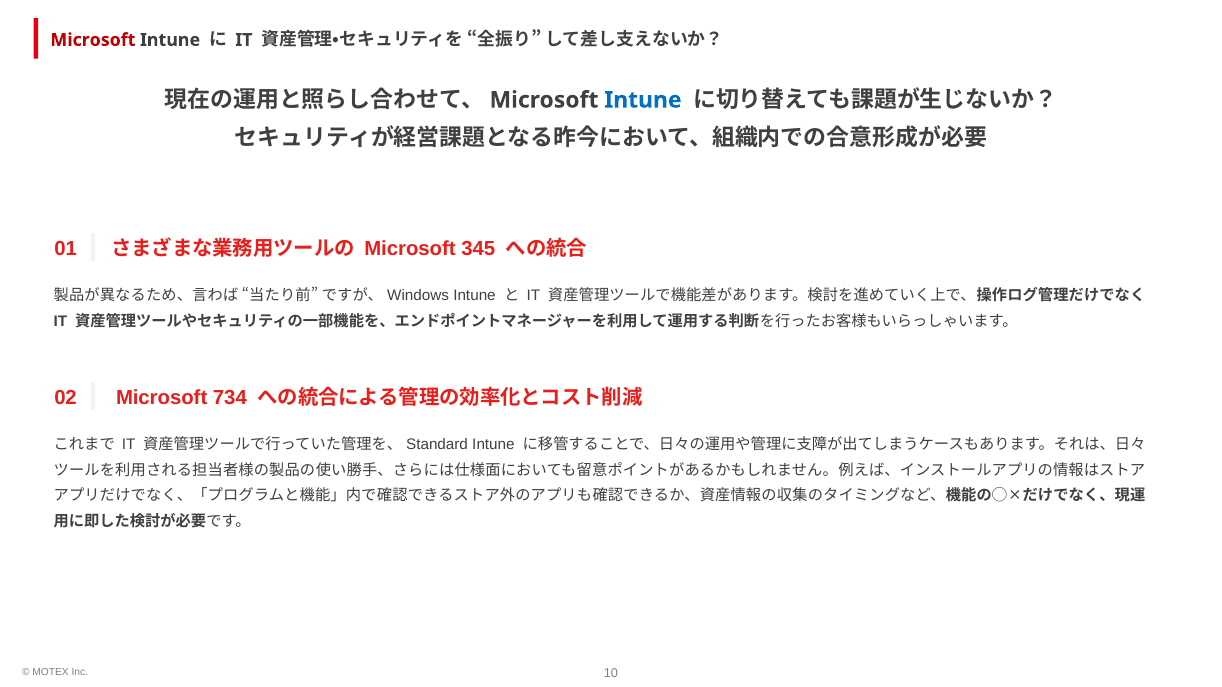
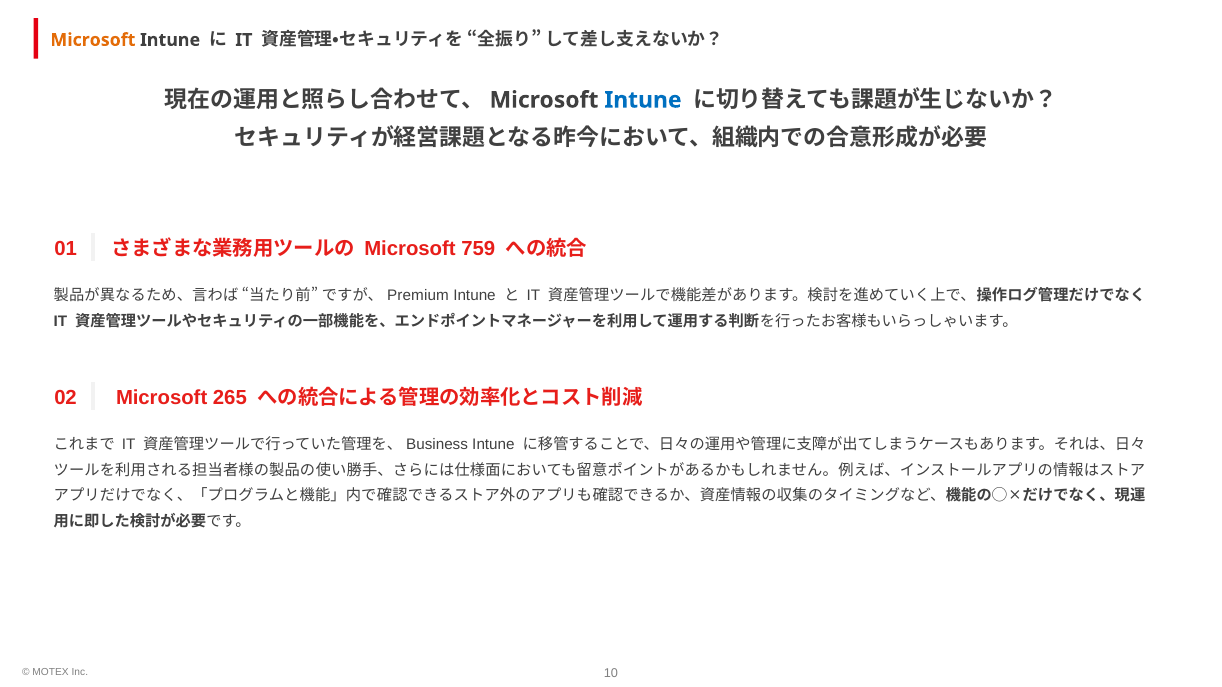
Microsoft at (93, 40) colour: red -> orange
345: 345 -> 759
Windows: Windows -> Premium
734: 734 -> 265
Standard: Standard -> Business
